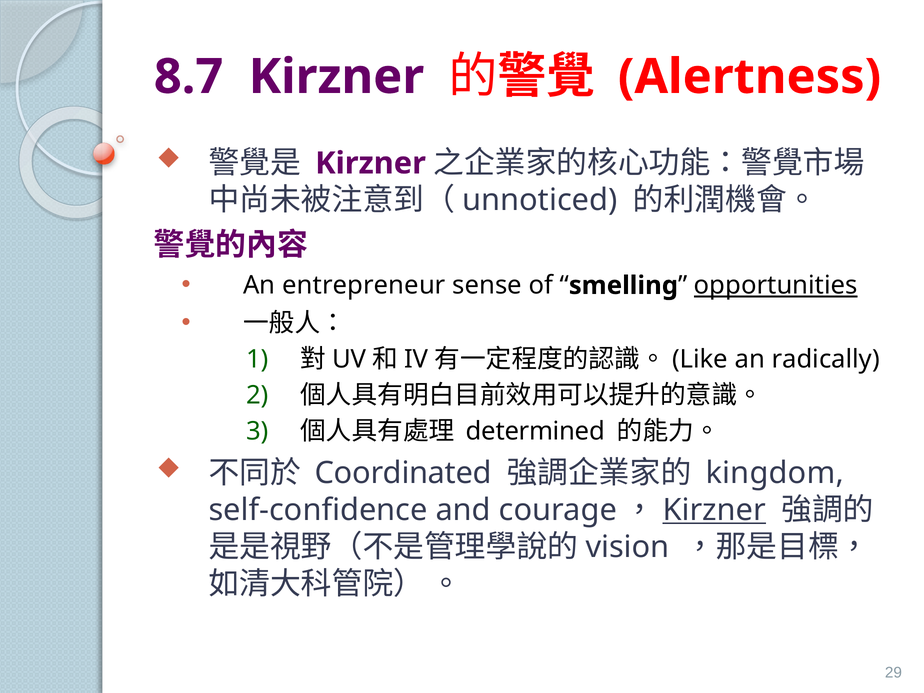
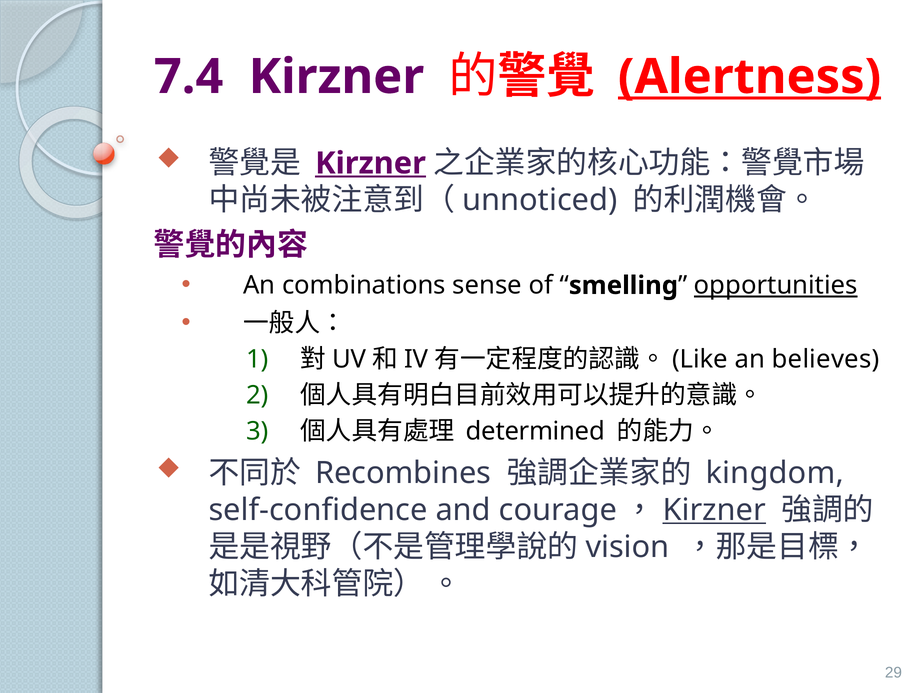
8.7: 8.7 -> 7.4
Alertness underline: none -> present
Kirzner at (371, 163) underline: none -> present
entrepreneur: entrepreneur -> combinations
radically: radically -> believes
Coordinated: Coordinated -> Recombines
